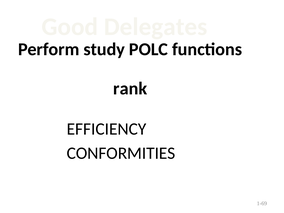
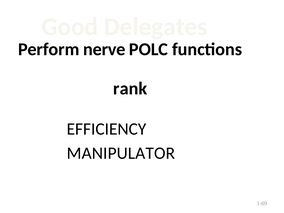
study: study -> nerve
CONFORMITIES: CONFORMITIES -> MANIPULATOR
